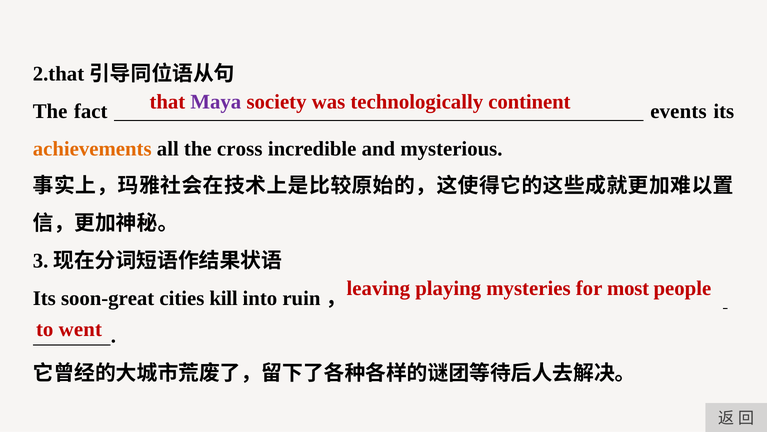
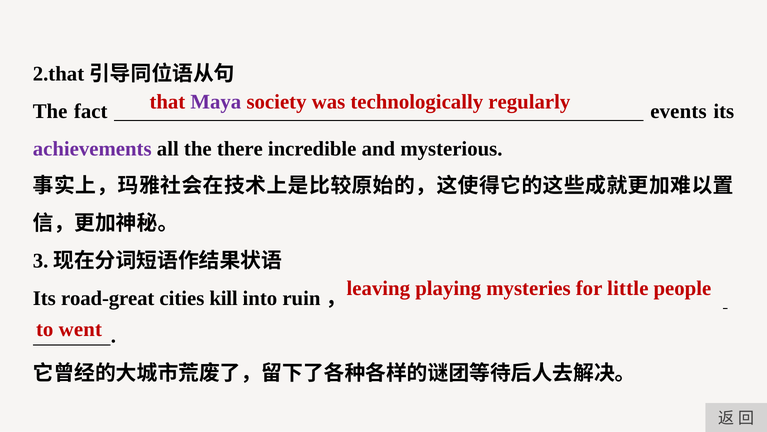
continent: continent -> regularly
achievements colour: orange -> purple
cross: cross -> there
most: most -> little
soon-great: soon-great -> road-great
